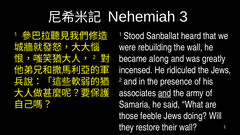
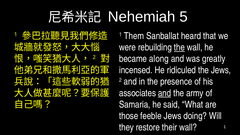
3: 3 -> 5
Stood: Stood -> Them
the at (179, 47) underline: none -> present
